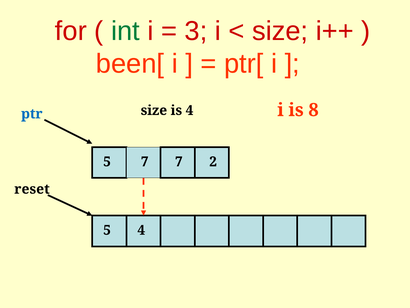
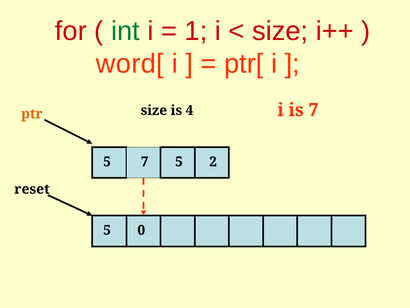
3: 3 -> 1
been[: been[ -> word[
is 8: 8 -> 7
ptr colour: blue -> orange
5 7 7: 7 -> 5
5 4: 4 -> 0
